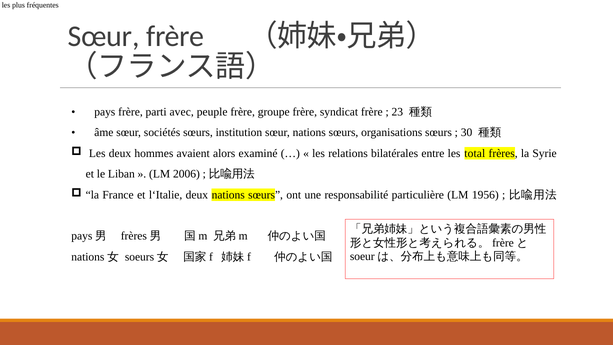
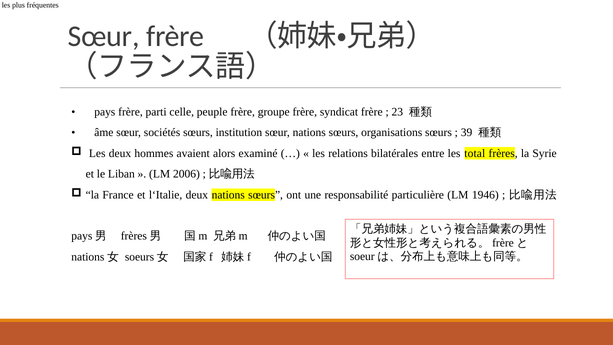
avec: avec -> celle
30: 30 -> 39
1956: 1956 -> 1946
